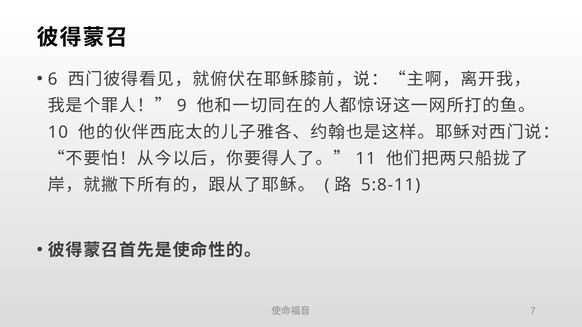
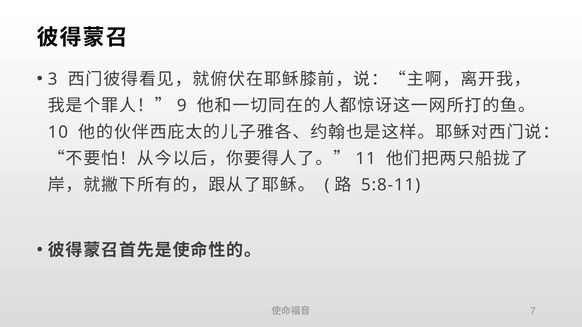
6: 6 -> 3
